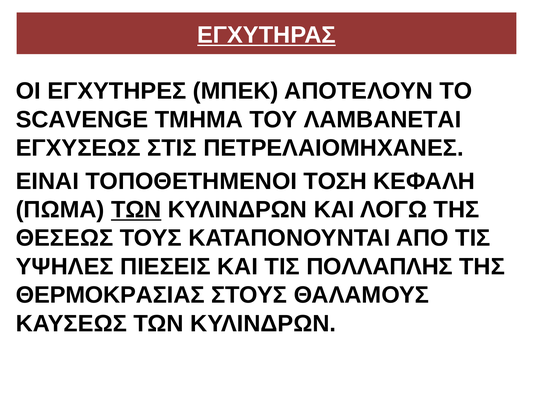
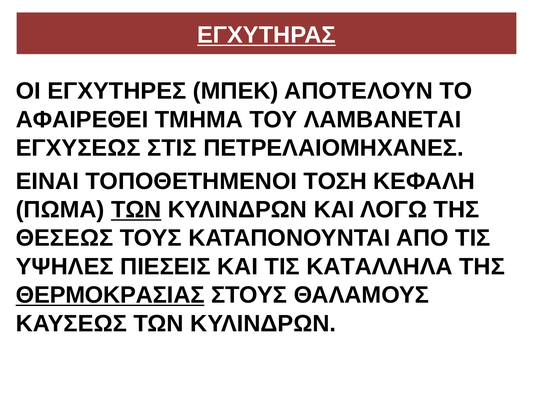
SCAVENGE: SCAVENGE -> ΑΦΑΙΡΕΘΕΙ
ΠΟΛΛΑΠΛΗΣ: ΠΟΛΛΑΠΛΗΣ -> ΚΑΤΑΛΛΗΛΑ
ΘΕΡΜΟΚΡΑΣΙΑΣ underline: none -> present
